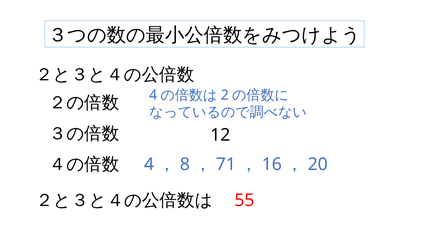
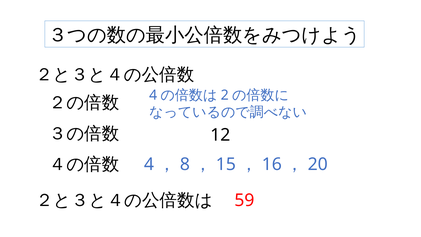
71: 71 -> 15
55: 55 -> 59
